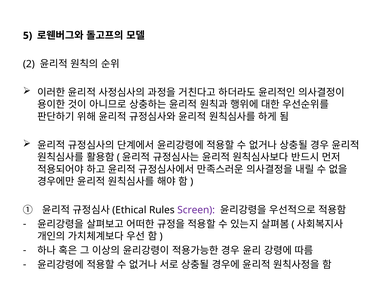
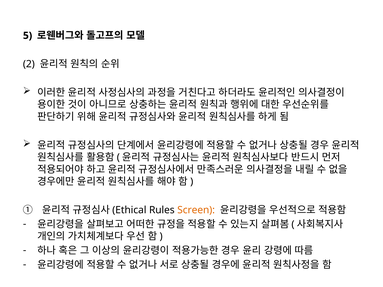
Screen colour: purple -> orange
